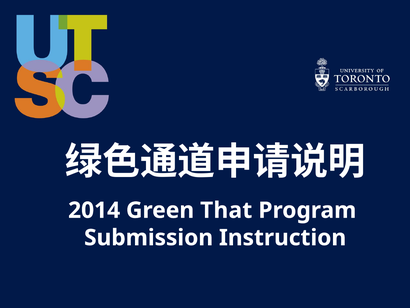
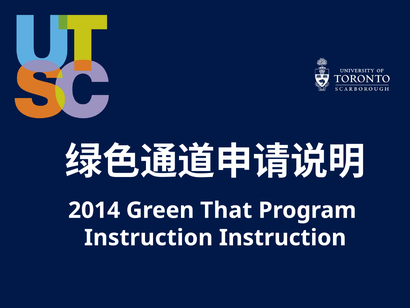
Submission at (149, 237): Submission -> Instruction
